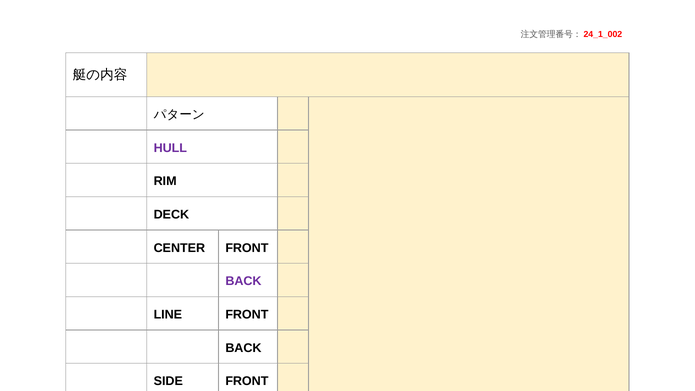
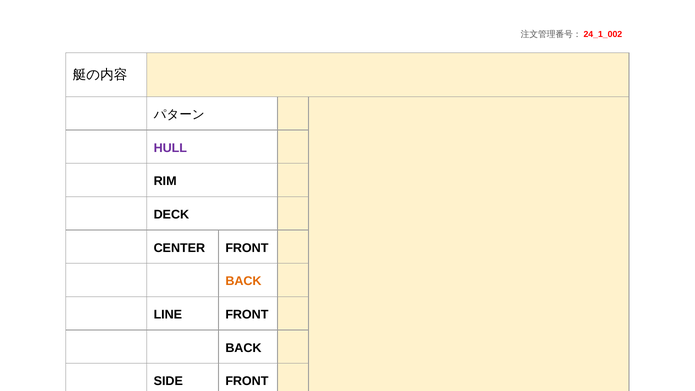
BACK at (243, 281) colour: purple -> orange
